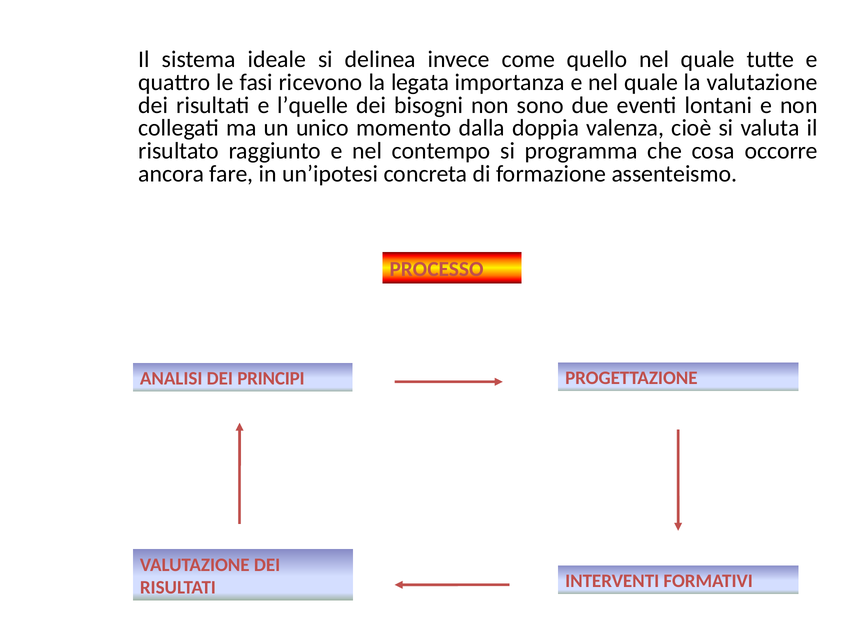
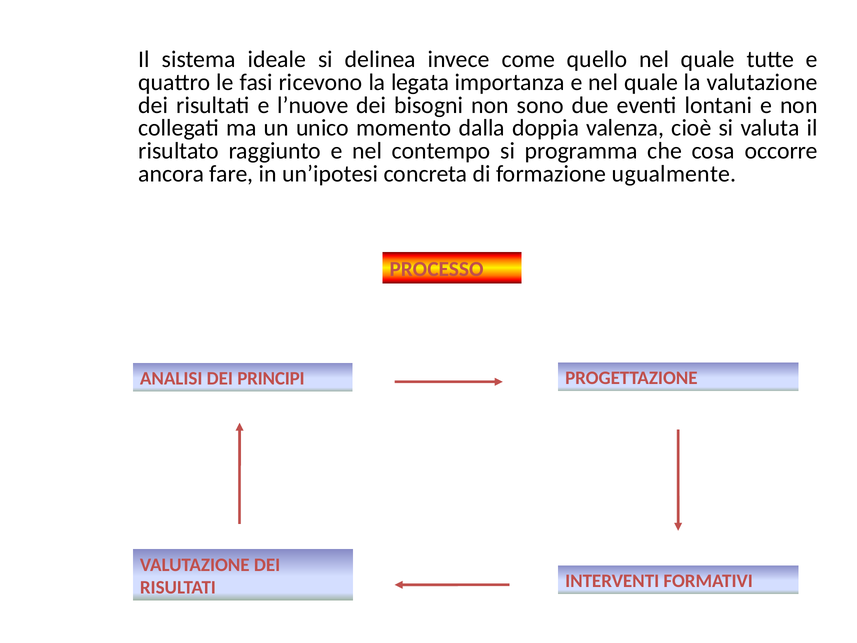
l’quelle: l’quelle -> l’nuove
assenteismo: assenteismo -> ugualmente
